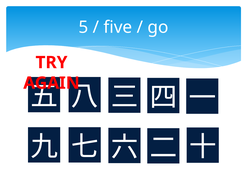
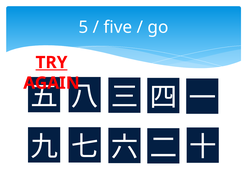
TRY underline: none -> present
